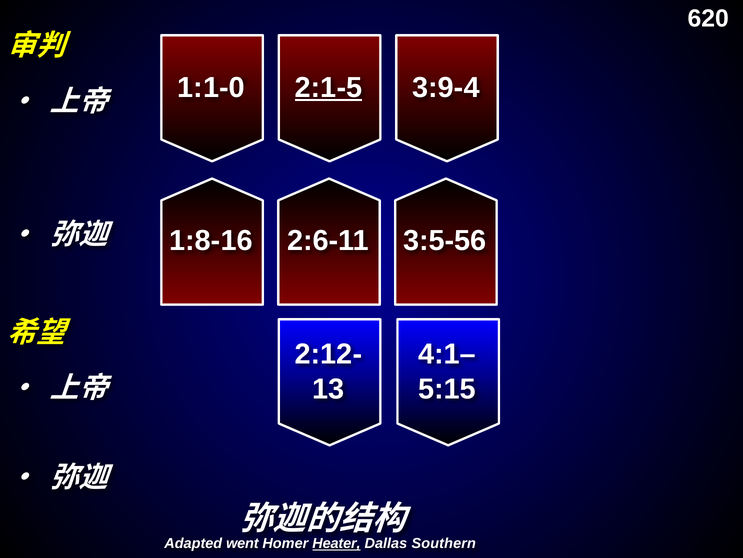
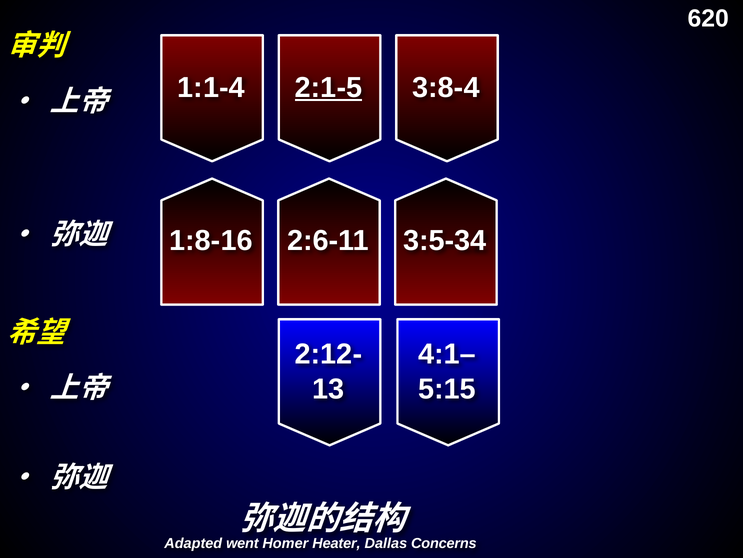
1:1-0: 1:1-0 -> 1:1-4
3:9-4: 3:9-4 -> 3:8-4
3:5-56: 3:5-56 -> 3:5-34
Heater underline: present -> none
Southern: Southern -> Concerns
